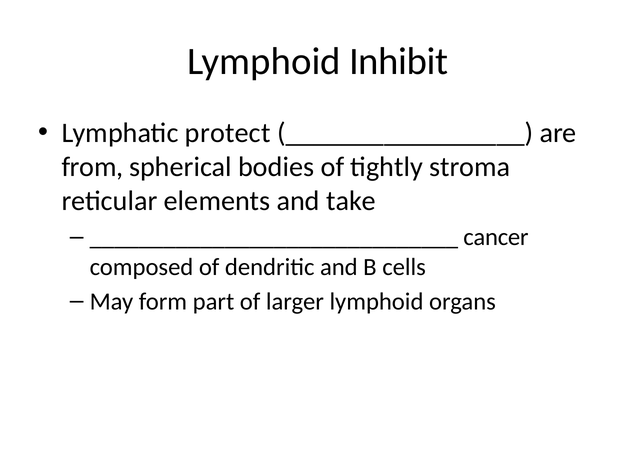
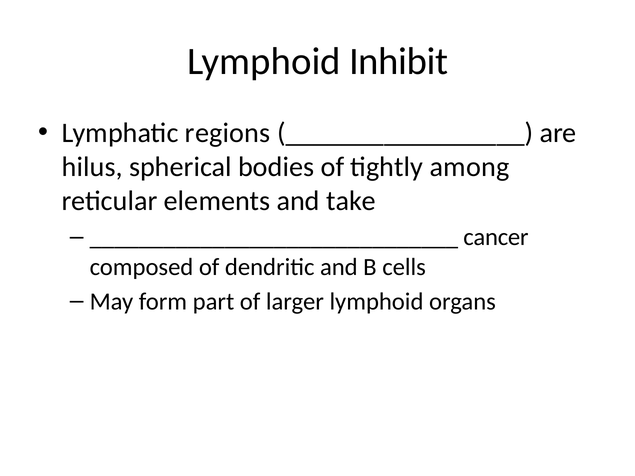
protect: protect -> regions
from: from -> hilus
stroma: stroma -> among
